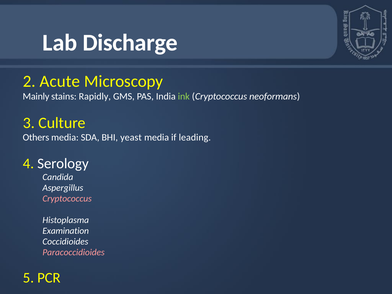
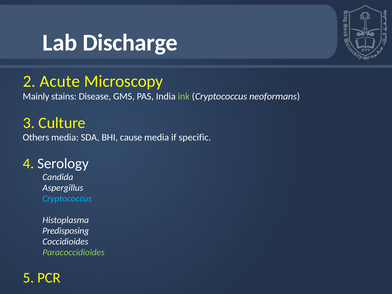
Rapidly: Rapidly -> Disease
yeast: yeast -> cause
leading: leading -> specific
Cryptococcus at (67, 199) colour: pink -> light blue
Examination: Examination -> Predisposing
Paracoccidioides colour: pink -> light green
